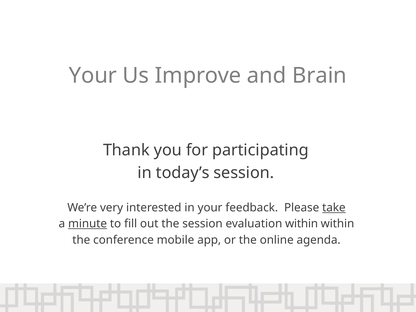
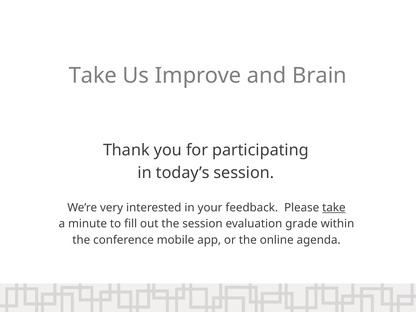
Your at (93, 76): Your -> Take
minute underline: present -> none
evaluation within: within -> grade
